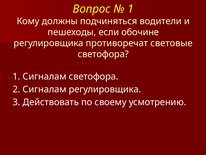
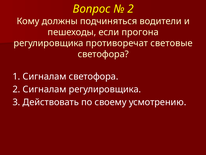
1 at (131, 9): 1 -> 2
обочине: обочине -> прогона
